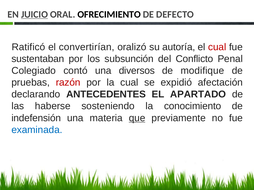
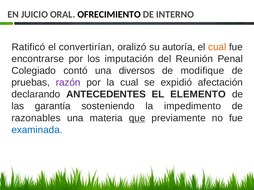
JUICIO underline: present -> none
DEFECTO: DEFECTO -> INTERNO
cual at (217, 47) colour: red -> orange
sustentaban: sustentaban -> encontrarse
subsunción: subsunción -> imputación
Conflicto: Conflicto -> Reunión
razón colour: red -> purple
APARTADO: APARTADO -> ELEMENTO
haberse: haberse -> garantía
conocimiento: conocimiento -> impedimento
indefensión: indefensión -> razonables
